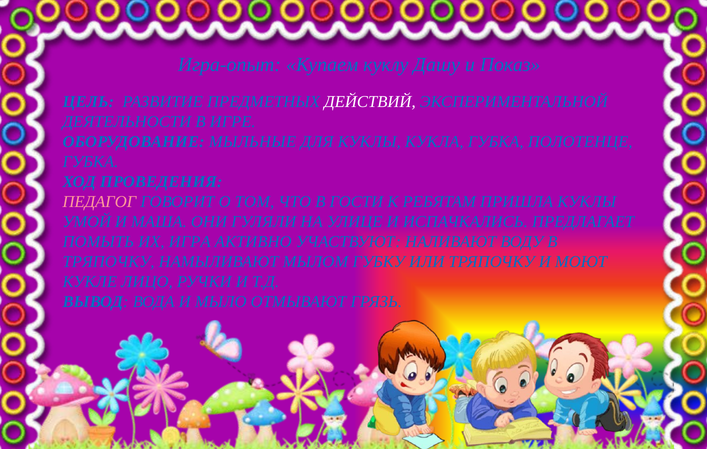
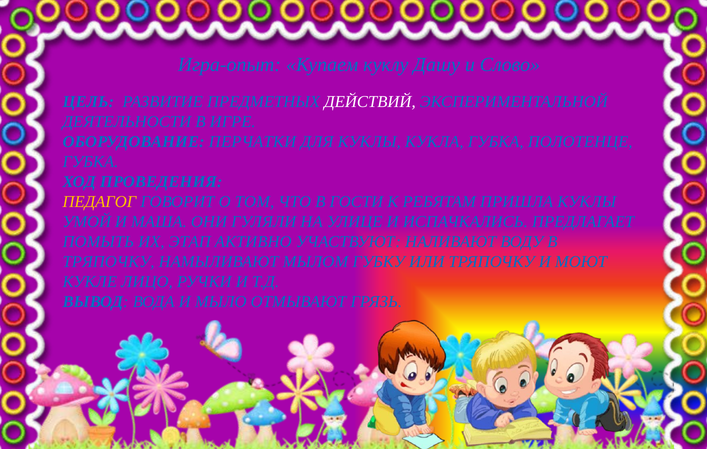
Показ: Показ -> Слово
МЫЛЬНЫЕ: МЫЛЬНЫЕ -> ПЕРЧАТКИ
ПЕДАГОГ colour: pink -> yellow
ИГРА: ИГРА -> ЭТАП
